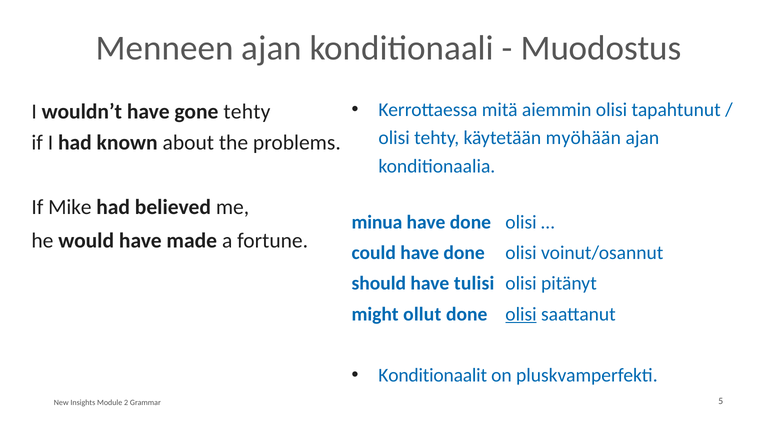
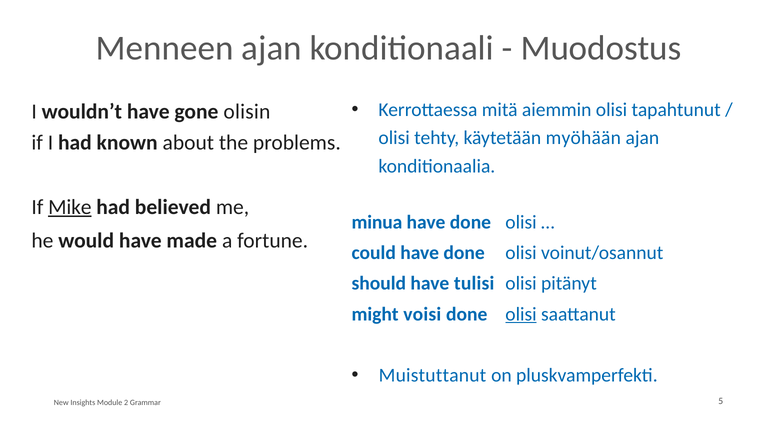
gone tehty: tehty -> olisin
Mike underline: none -> present
ollut: ollut -> voisi
Konditionaalit: Konditionaalit -> Muistuttanut
